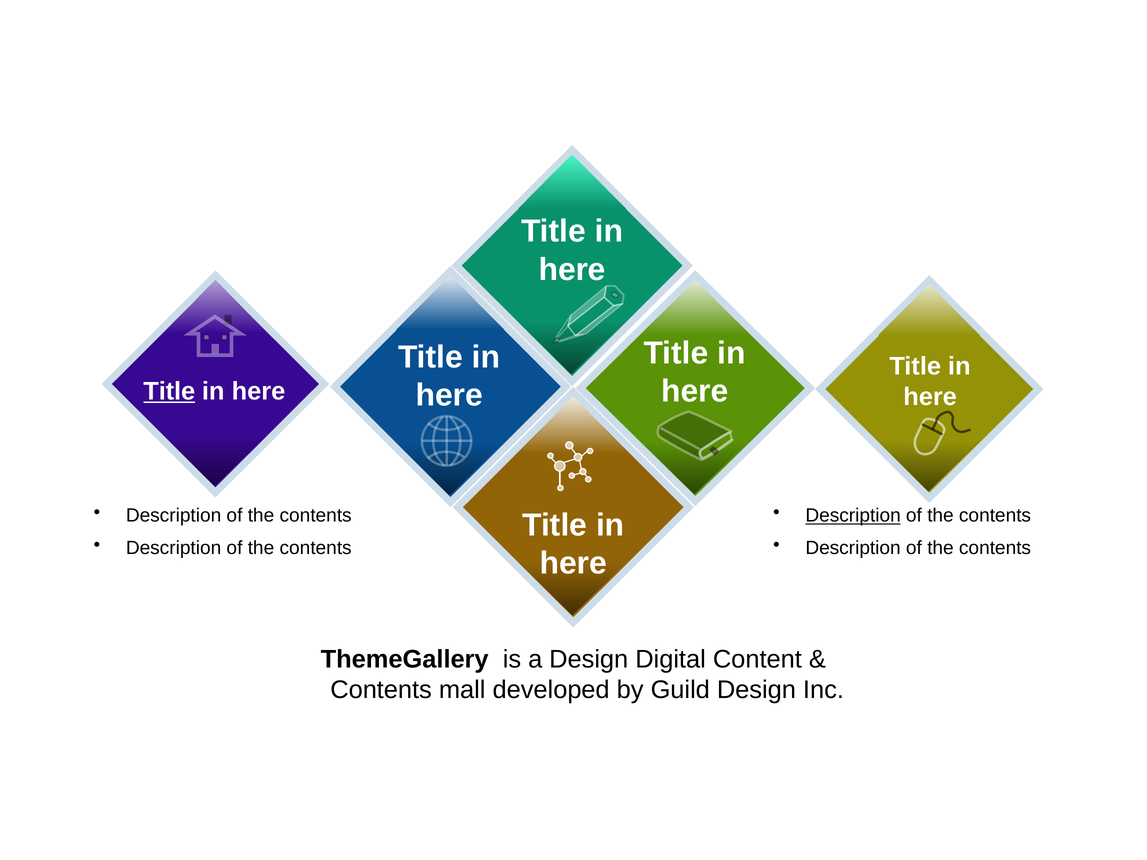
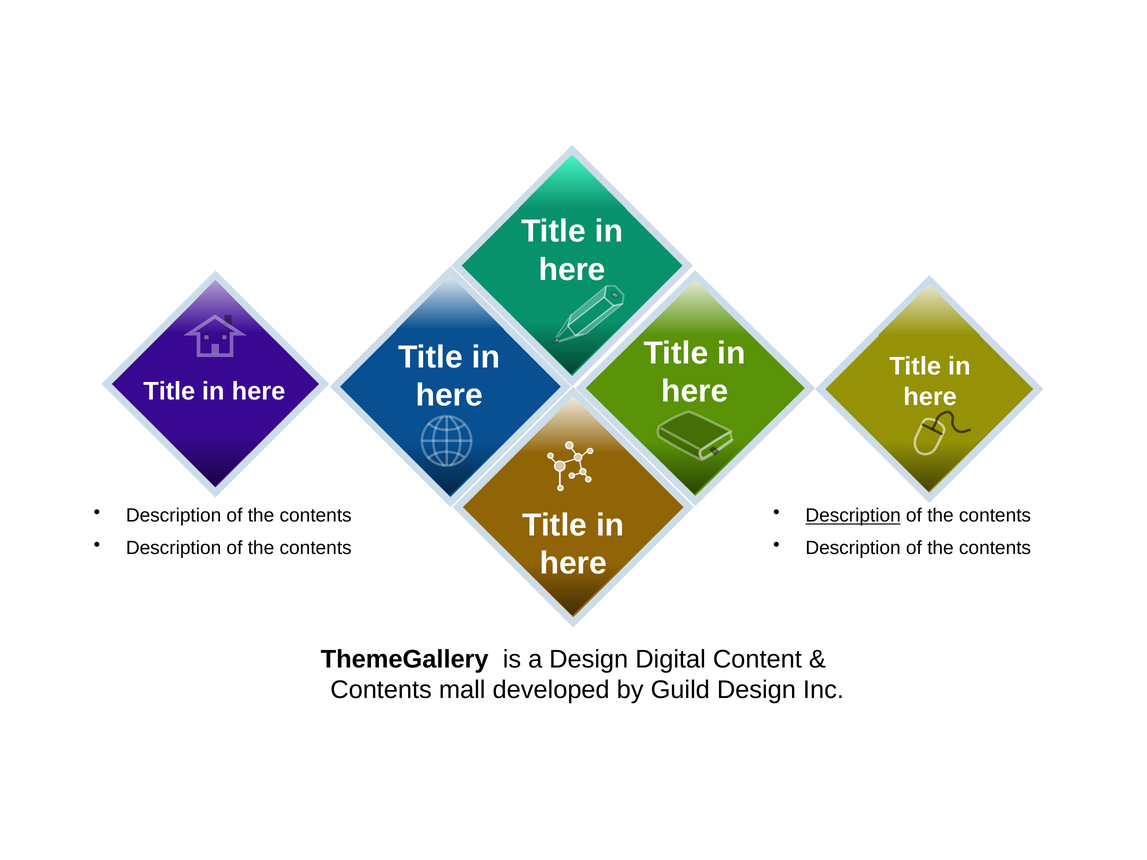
Title at (169, 391) underline: present -> none
